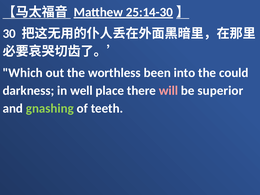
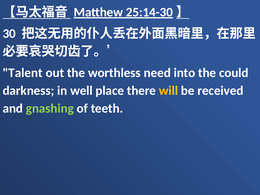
Which: Which -> Talent
been: been -> need
will colour: pink -> yellow
superior: superior -> received
